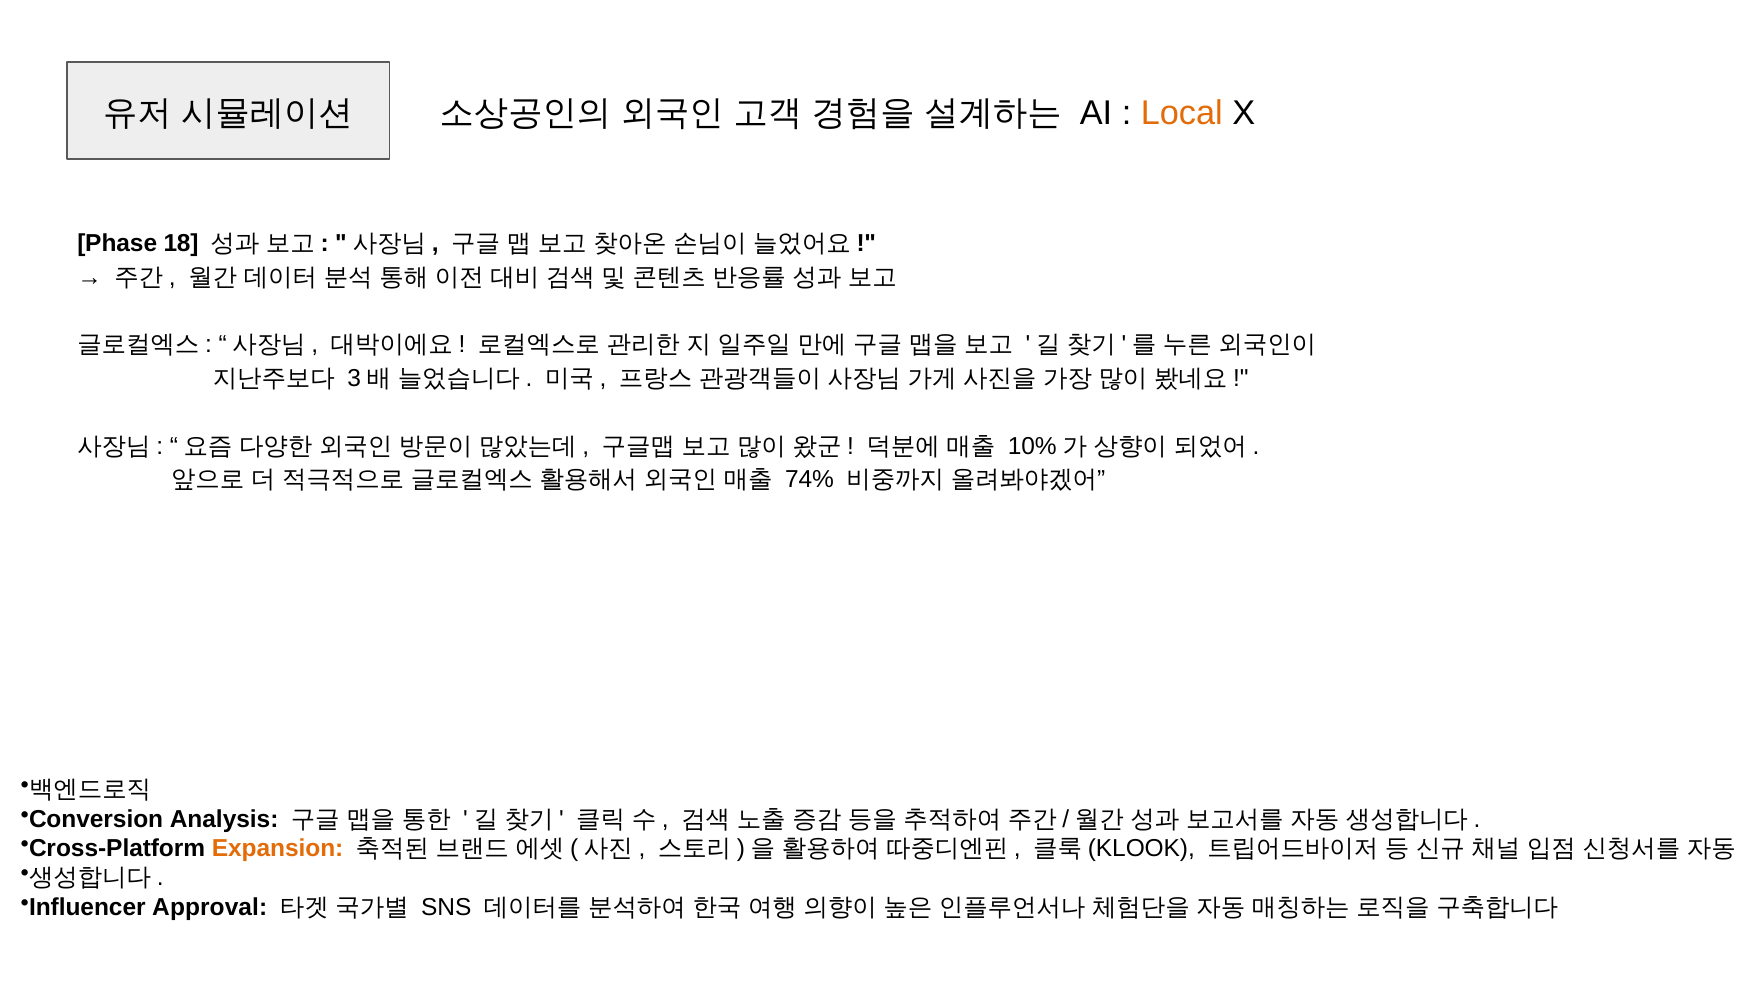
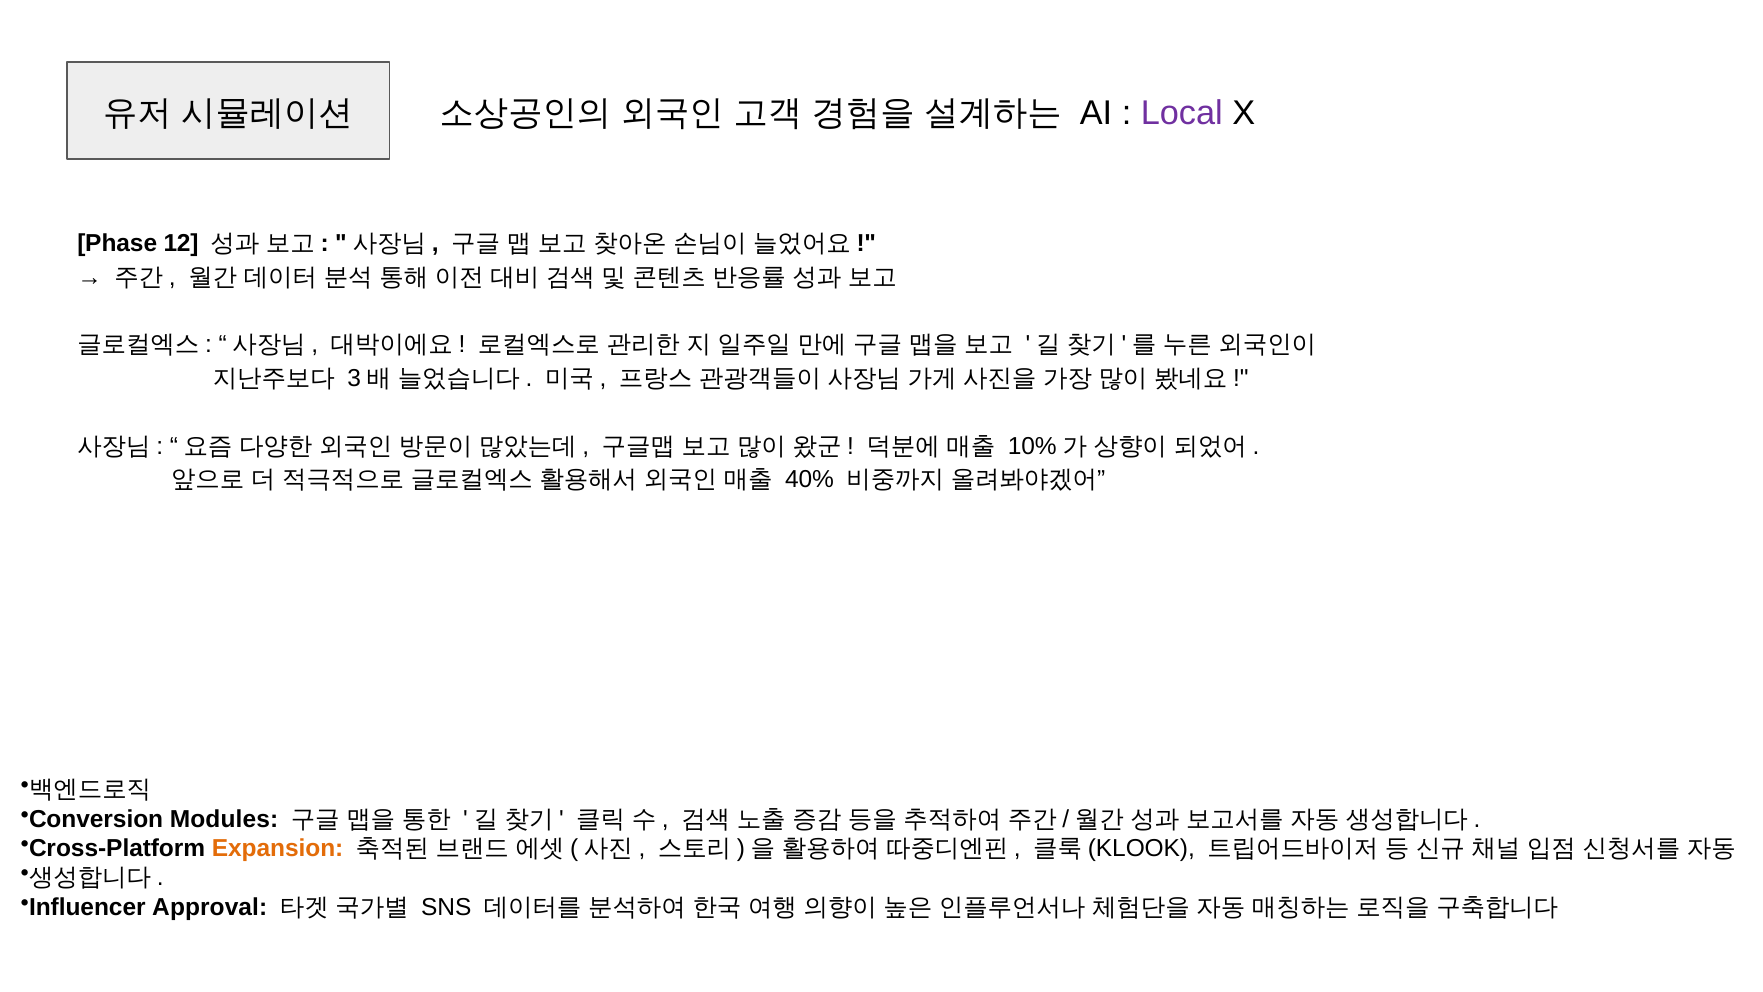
Local colour: orange -> purple
18: 18 -> 12
74%: 74% -> 40%
Analysis: Analysis -> Modules
